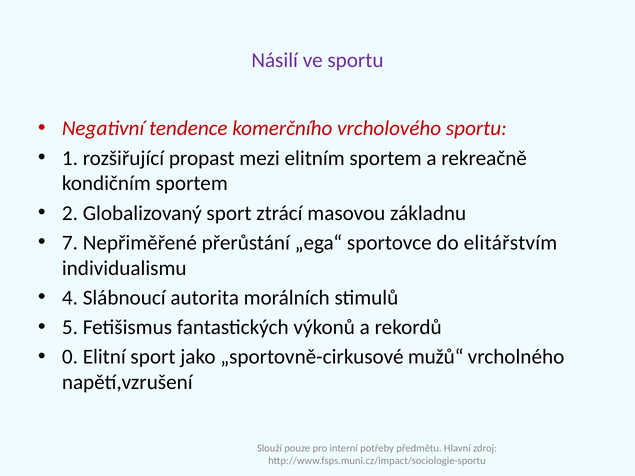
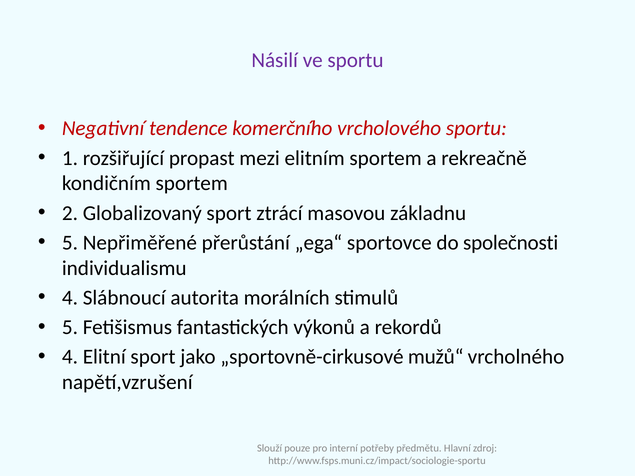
7 at (70, 243): 7 -> 5
elitářstvím: elitářstvím -> společnosti
0 at (70, 357): 0 -> 4
